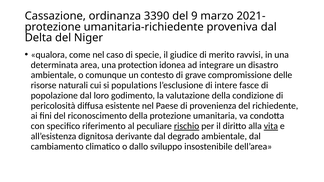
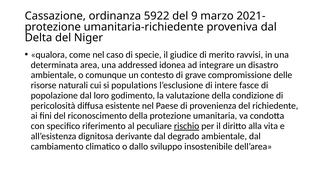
3390: 3390 -> 5922
protection: protection -> addressed
vita underline: present -> none
